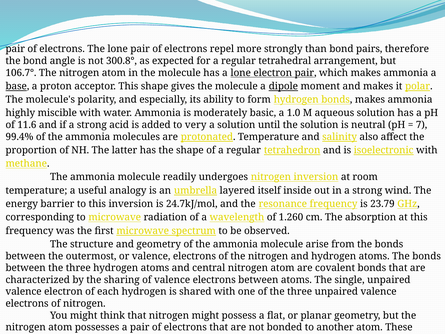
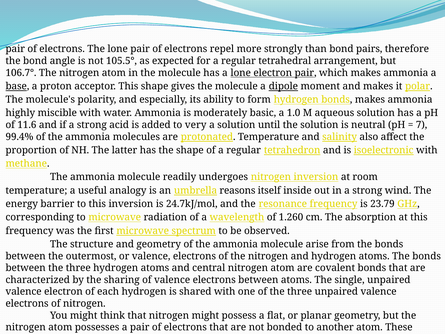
300.8°: 300.8° -> 105.5°
layered: layered -> reasons
